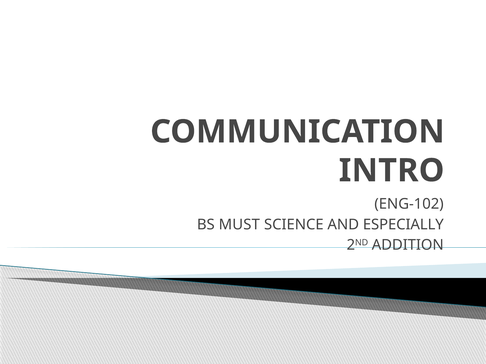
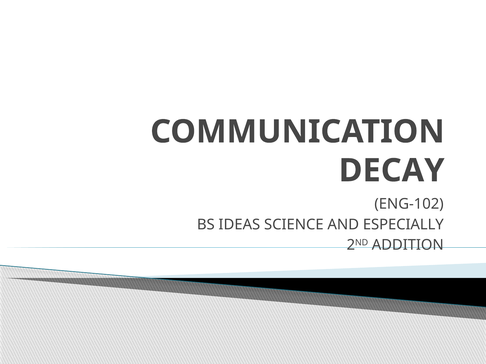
INTRO: INTRO -> DECAY
MUST: MUST -> IDEAS
